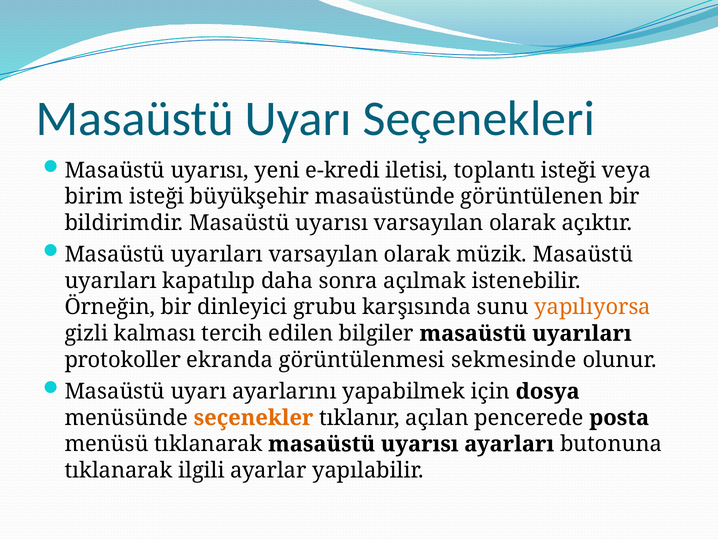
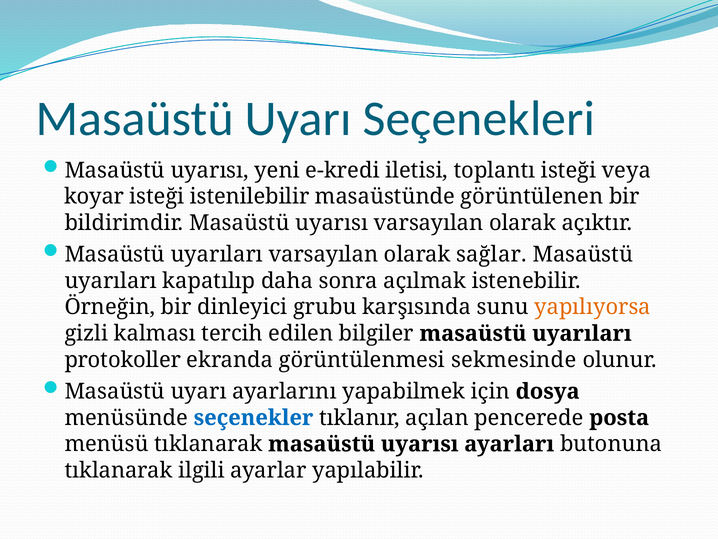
birim: birim -> koyar
büyükşehir: büyükşehir -> istenilebilir
müzik: müzik -> sağlar
seçenekler colour: orange -> blue
